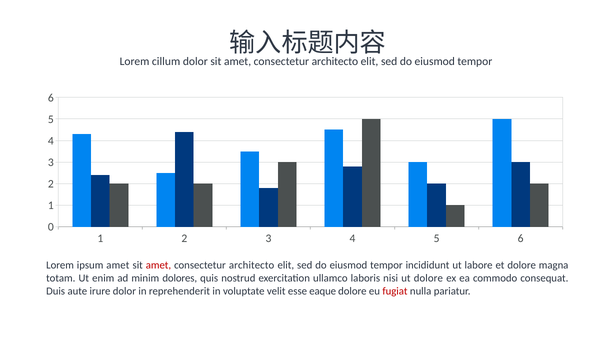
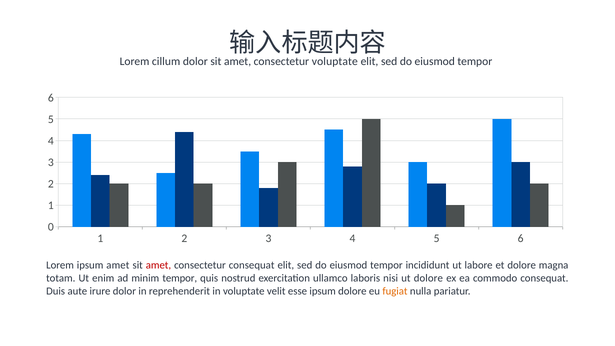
architecto at (335, 61): architecto -> voluptate
architecto at (252, 265): architecto -> consequat
minim dolores: dolores -> tempor
esse eaque: eaque -> ipsum
fugiat colour: red -> orange
